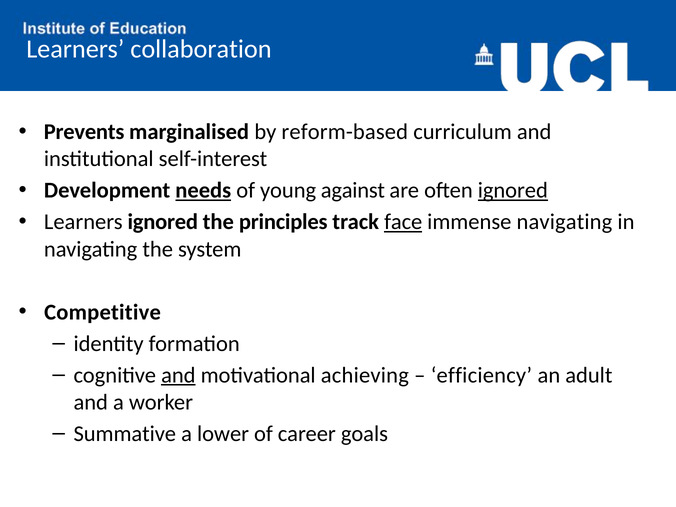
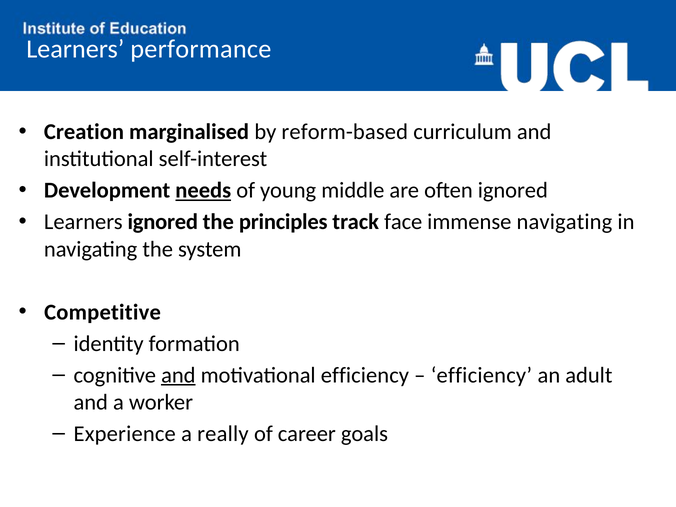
collaboration: collaboration -> performance
Prevents: Prevents -> Creation
against: against -> middle
ignored at (513, 190) underline: present -> none
face underline: present -> none
motivational achieving: achieving -> efficiency
Summative: Summative -> Experience
lower: lower -> really
